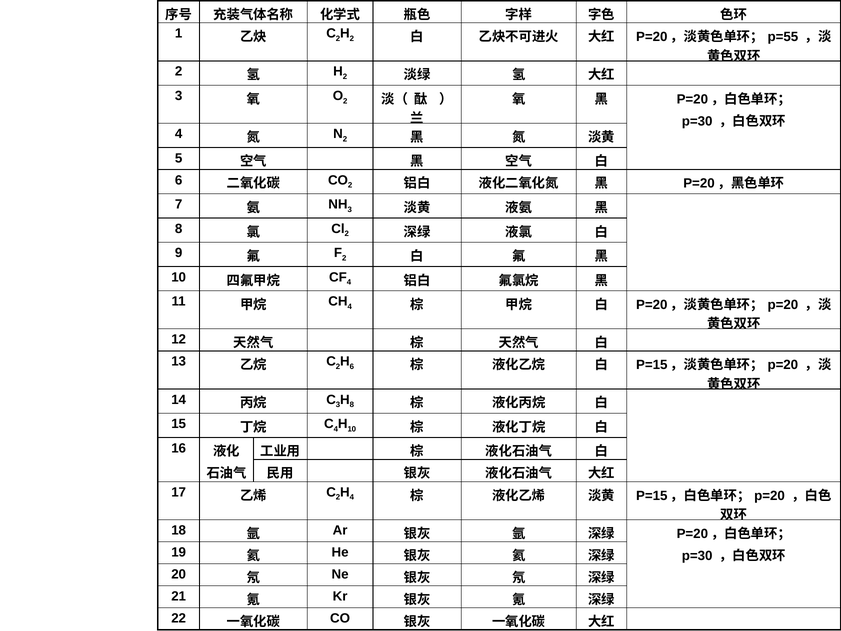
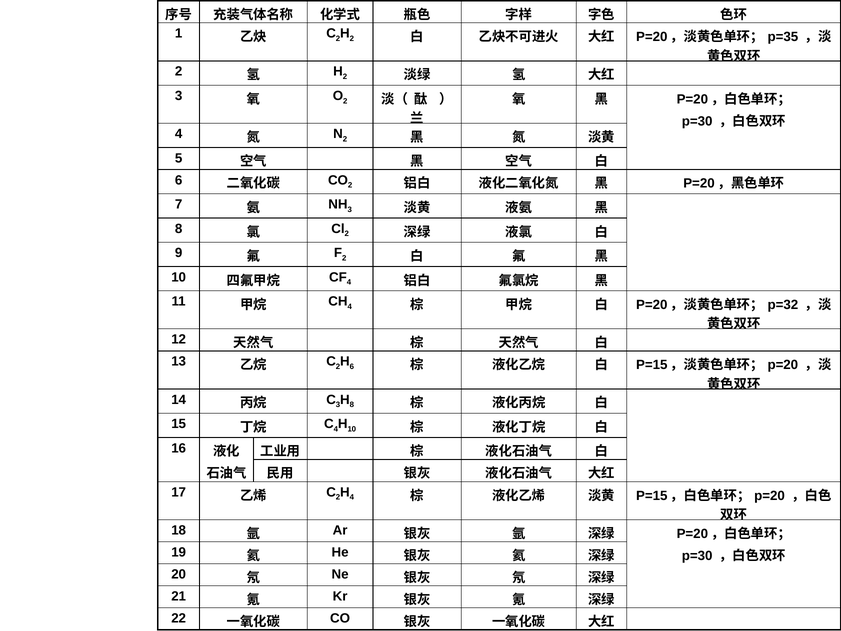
p=55: p=55 -> p=35
p=20 at (783, 305): p=20 -> p=32
